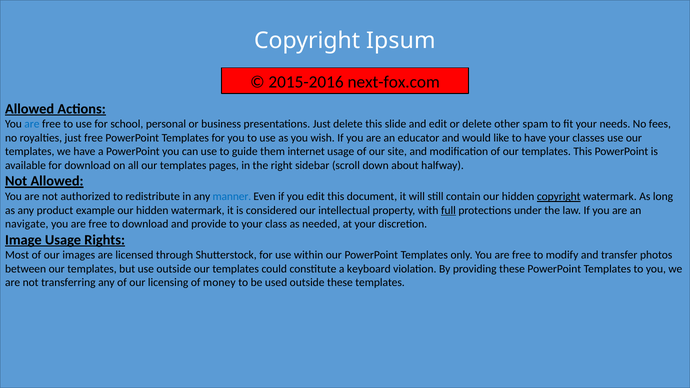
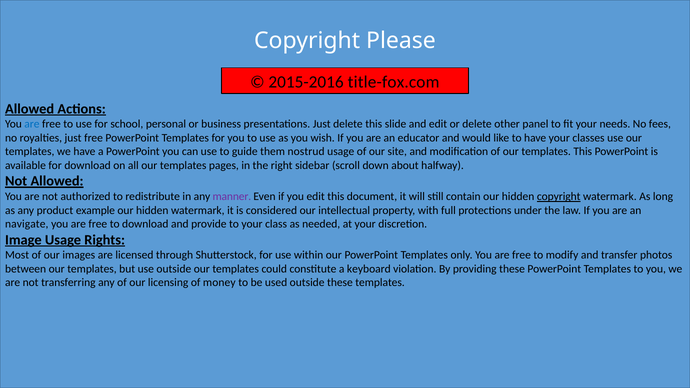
Ipsum: Ipsum -> Please
next-fox.com: next-fox.com -> title-fox.com
spam: spam -> panel
internet: internet -> nostrud
manner colour: blue -> purple
full underline: present -> none
